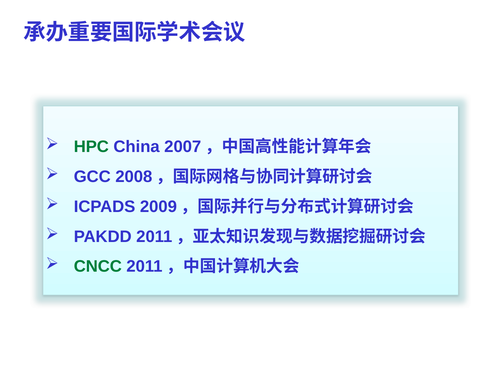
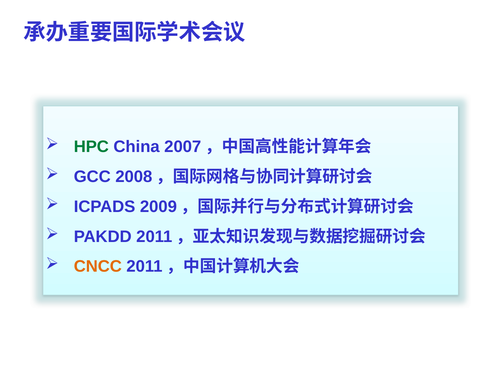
CNCC colour: green -> orange
